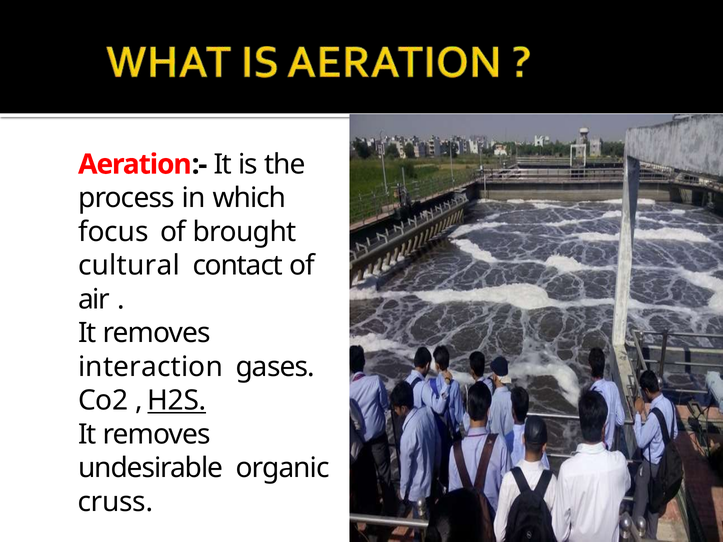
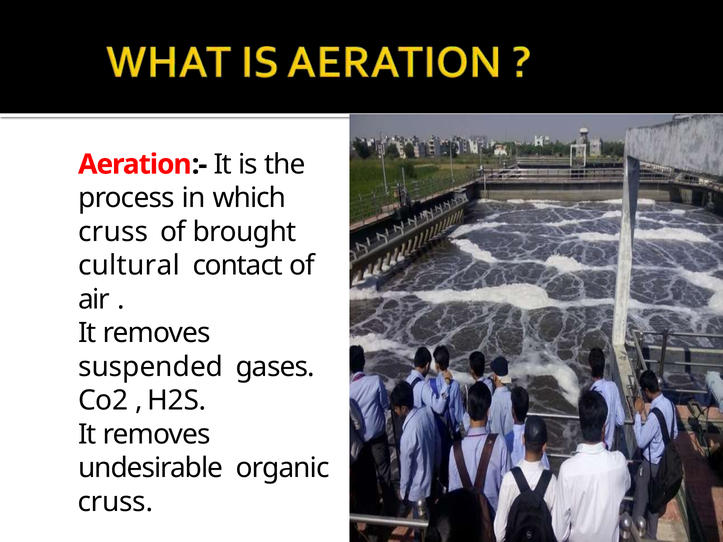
focus at (113, 232): focus -> cruss
interaction: interaction -> suspended
H2S underline: present -> none
